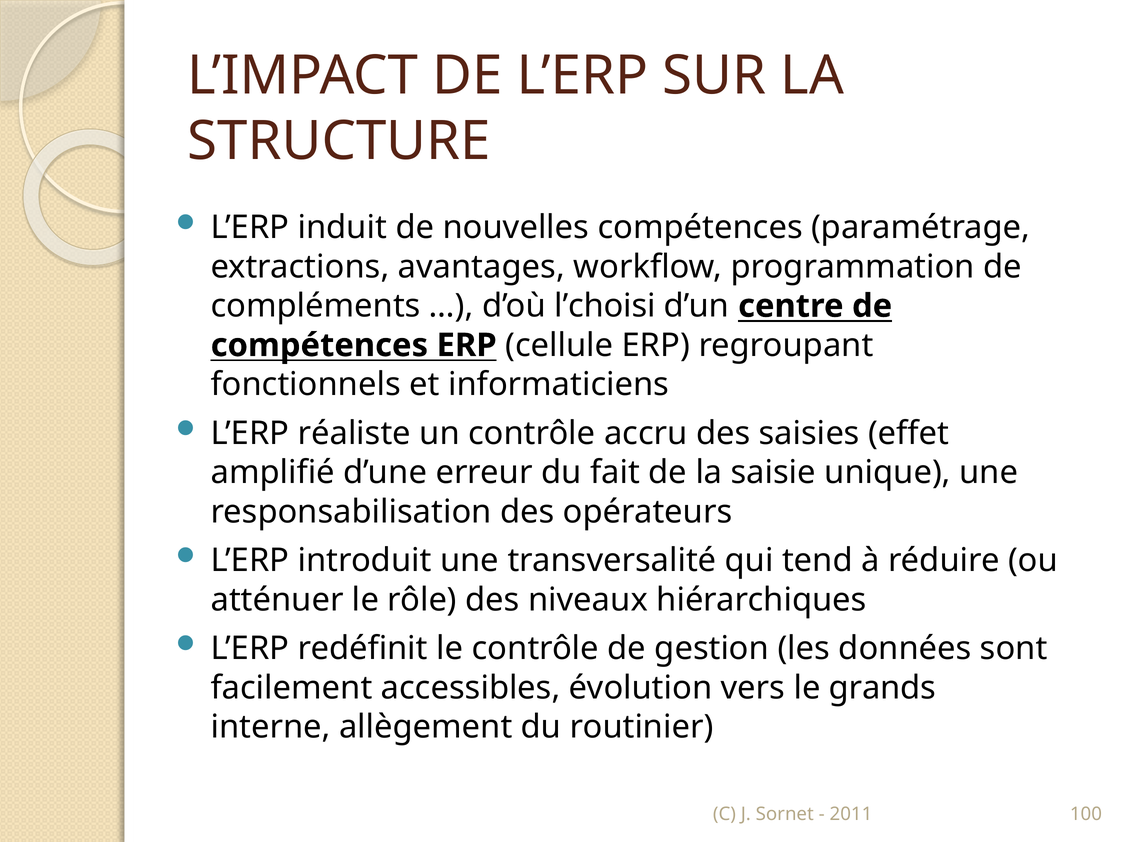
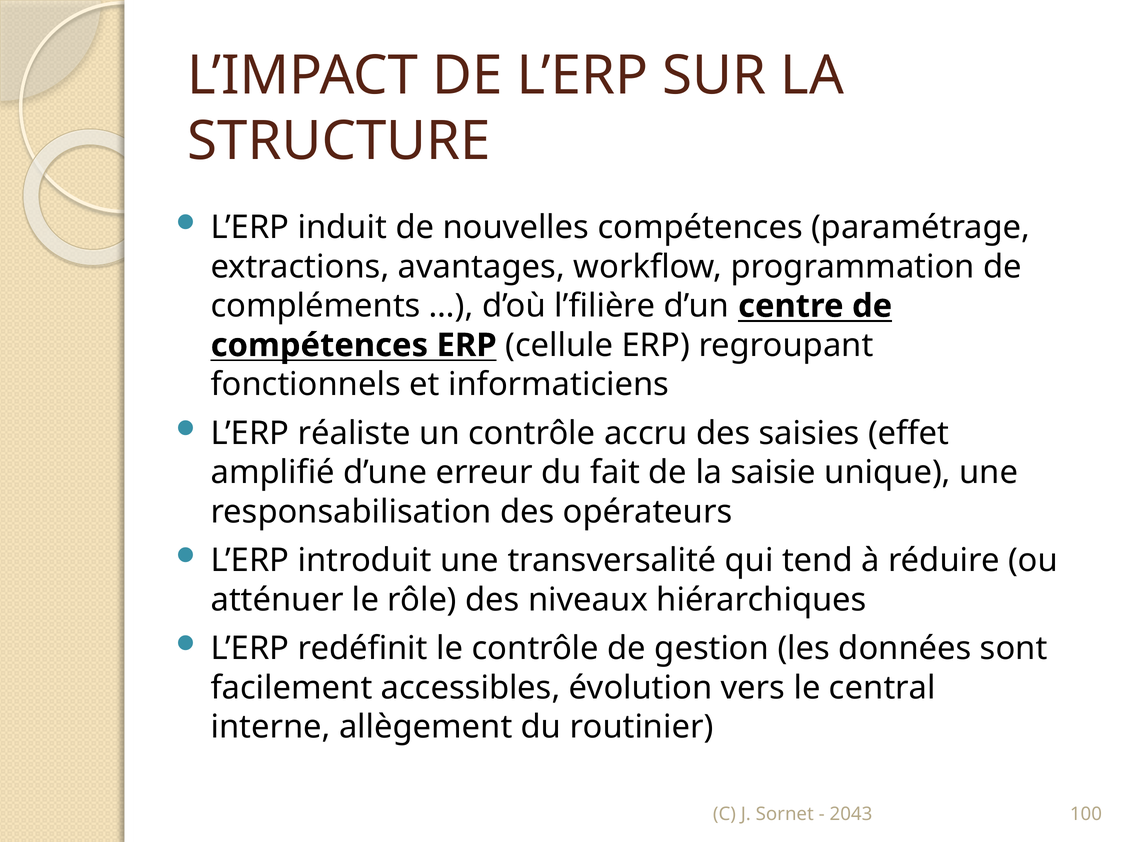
l’choisi: l’choisi -> l’filière
grands: grands -> central
2011: 2011 -> 2043
